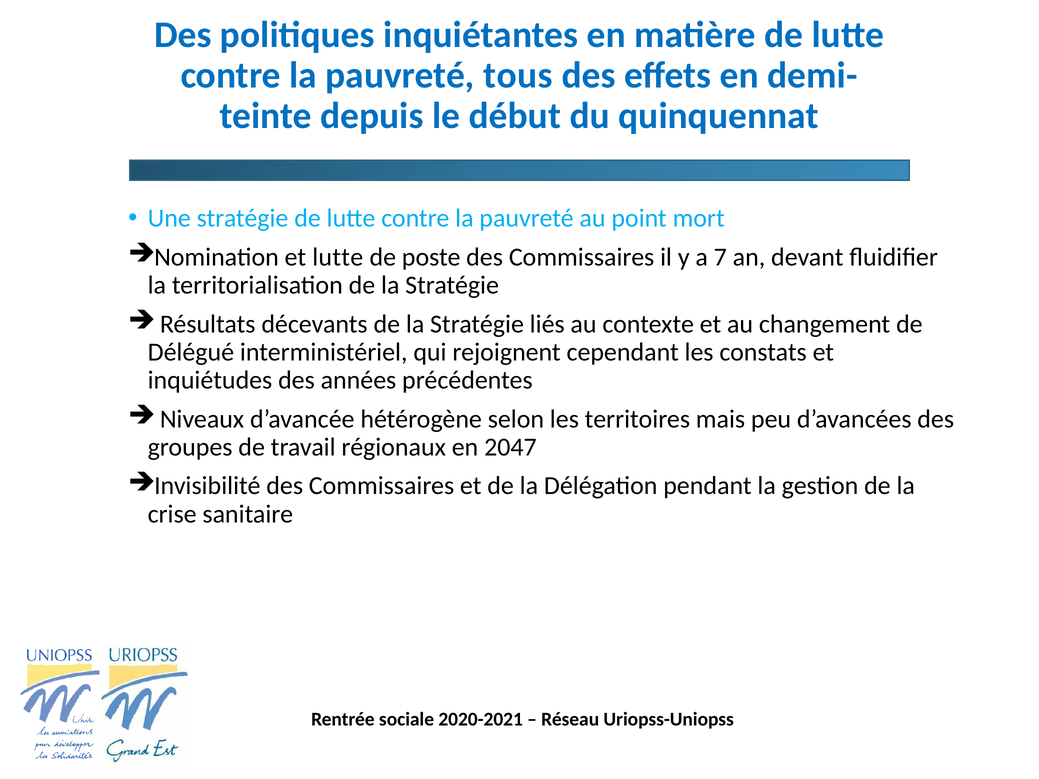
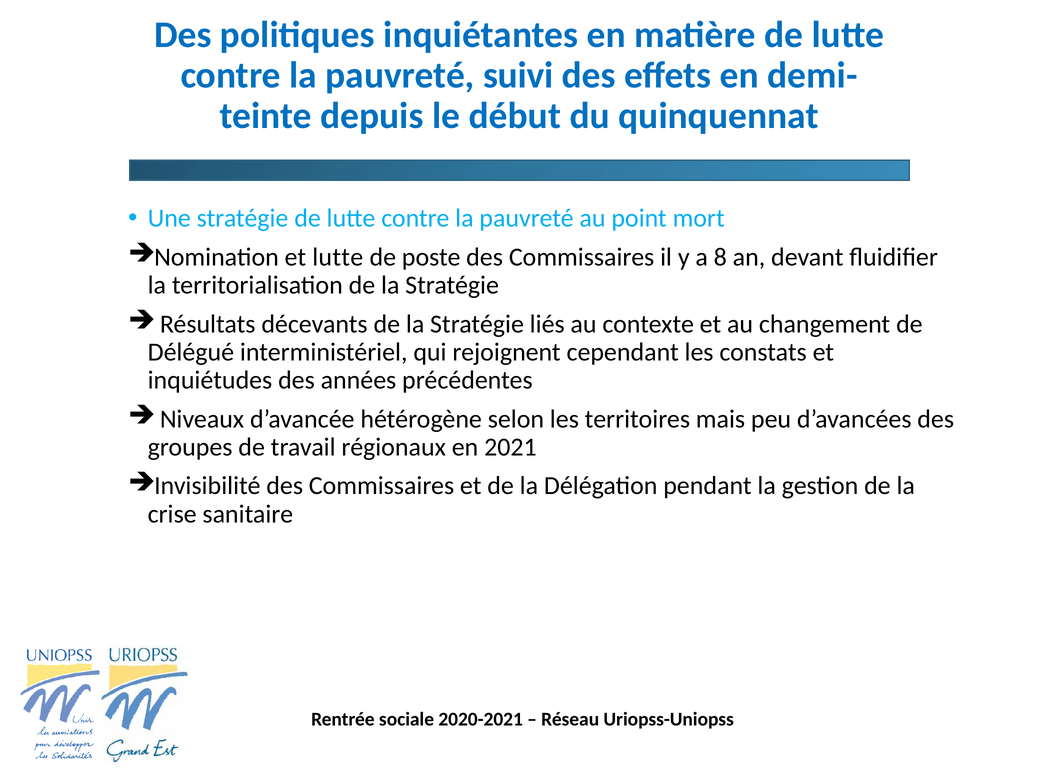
tous: tous -> suivi
7: 7 -> 8
2047: 2047 -> 2021
